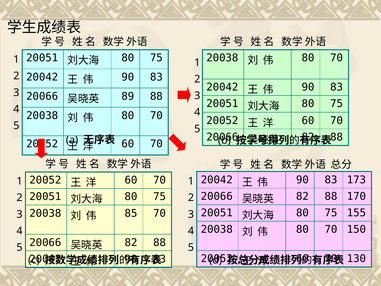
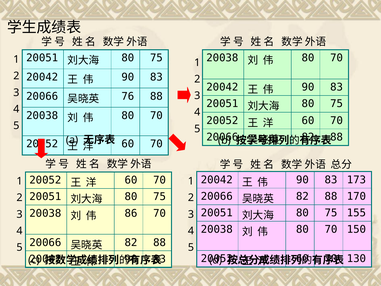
89: 89 -> 76
85: 85 -> 86
